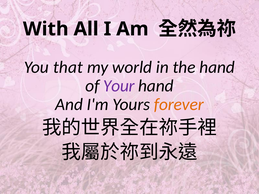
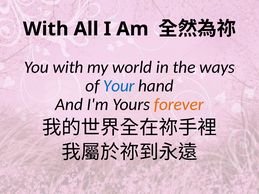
You that: that -> with
the hand: hand -> ways
Your colour: purple -> blue
